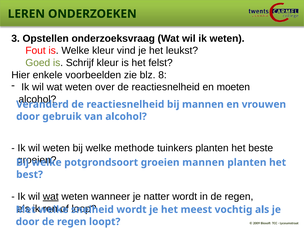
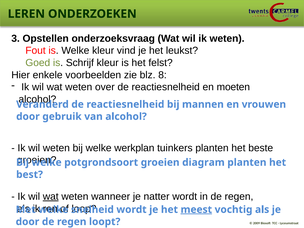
methode: methode -> werkplan
groeien mannen: mannen -> diagram
meest underline: none -> present
